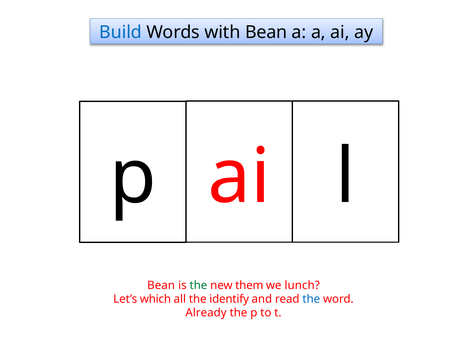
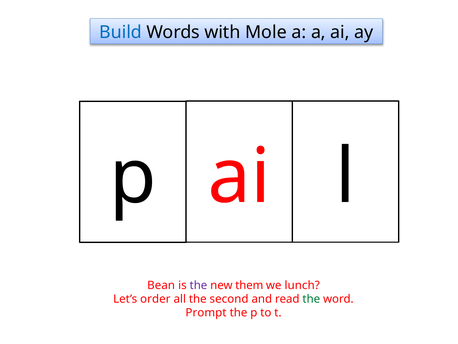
with Bean: Bean -> Mole
the at (198, 285) colour: green -> purple
which: which -> order
identify: identify -> second
the at (311, 299) colour: blue -> green
Already: Already -> Prompt
